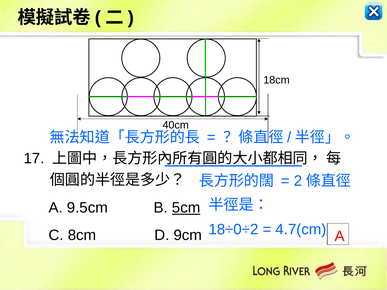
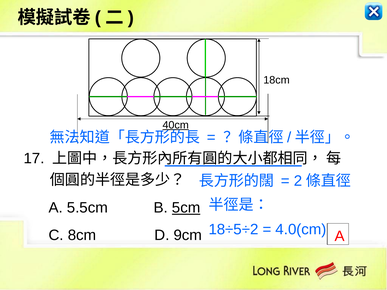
40cm underline: none -> present
9.5cm: 9.5cm -> 5.5cm
18÷0÷2: 18÷0÷2 -> 18÷5÷2
4.7(cm: 4.7(cm -> 4.0(cm
